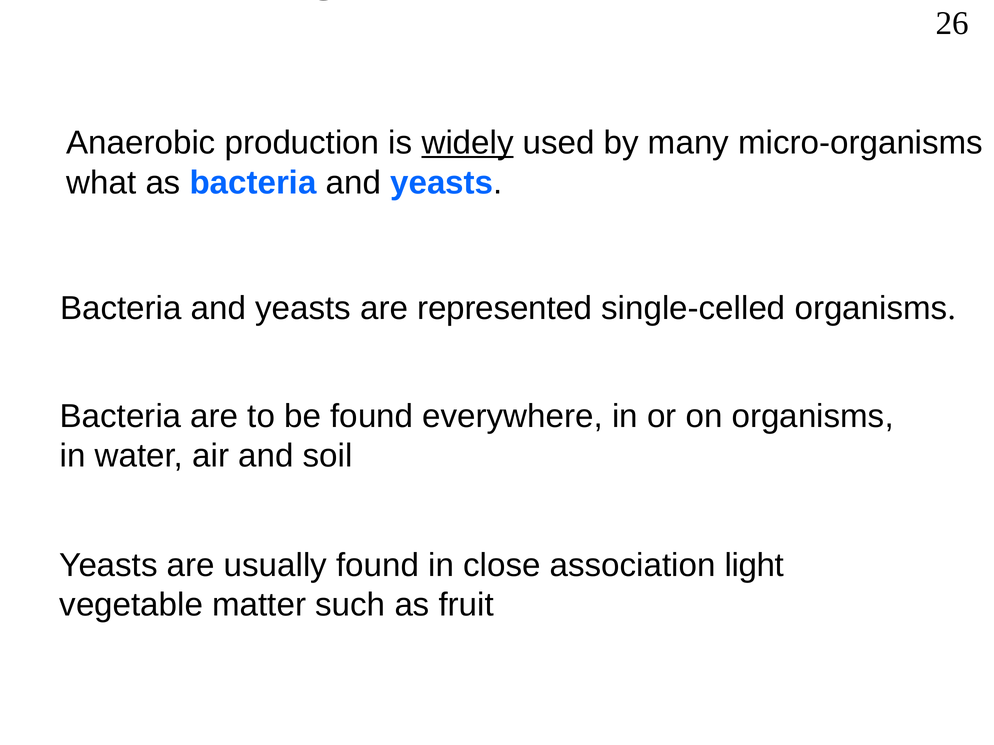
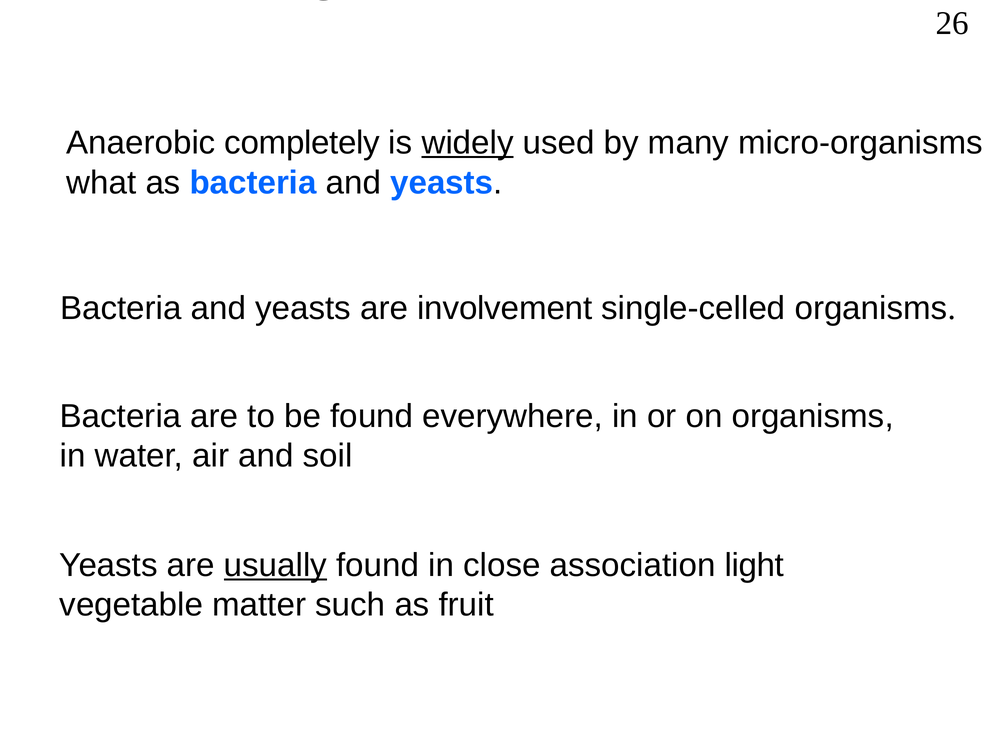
production: production -> completely
represented: represented -> involvement
usually underline: none -> present
